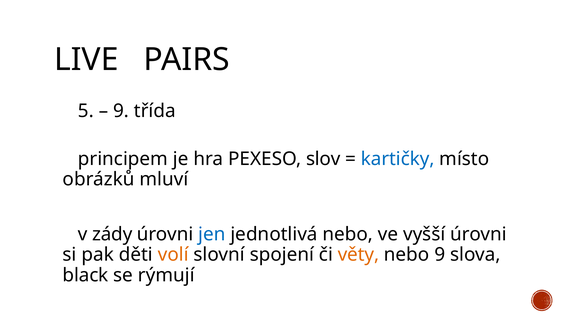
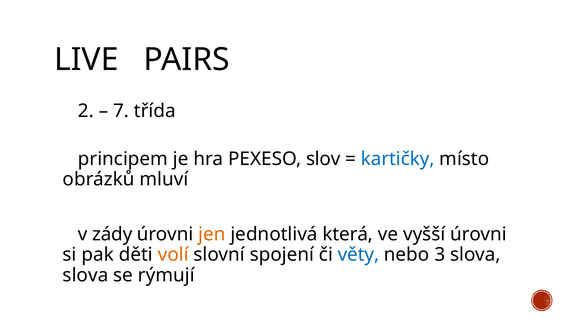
5: 5 -> 2
9 at (121, 111): 9 -> 7
jen colour: blue -> orange
jednotlivá nebo: nebo -> která
věty colour: orange -> blue
nebo 9: 9 -> 3
black at (86, 276): black -> slova
